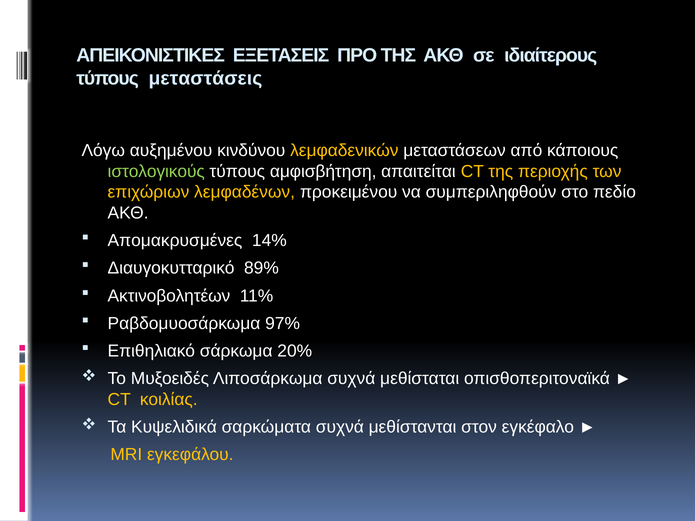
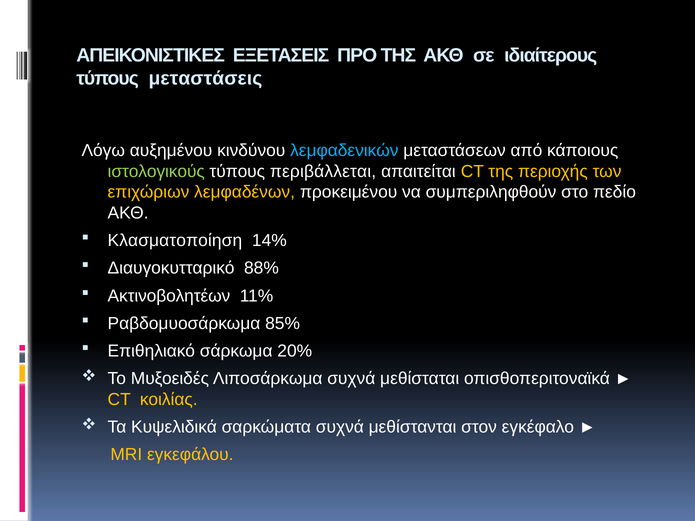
λεμφαδενικών colour: yellow -> light blue
αμφισβήτηση: αμφισβήτηση -> περιβάλλεται
Απομακρυσμένες: Απομακρυσμένες -> Κλασματοποίηση
89%: 89% -> 88%
97%: 97% -> 85%
